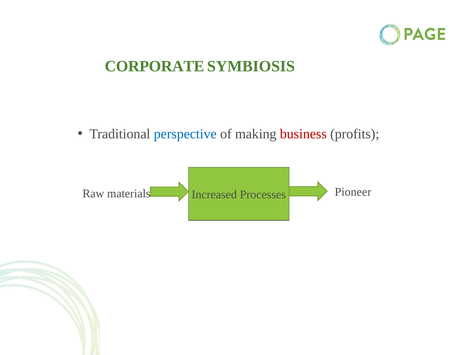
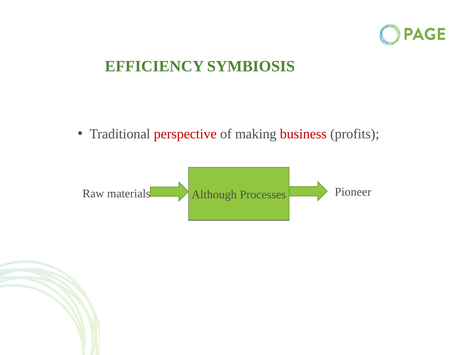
CORPORATE: CORPORATE -> EFFICIENCY
perspective colour: blue -> red
Increased: Increased -> Although
